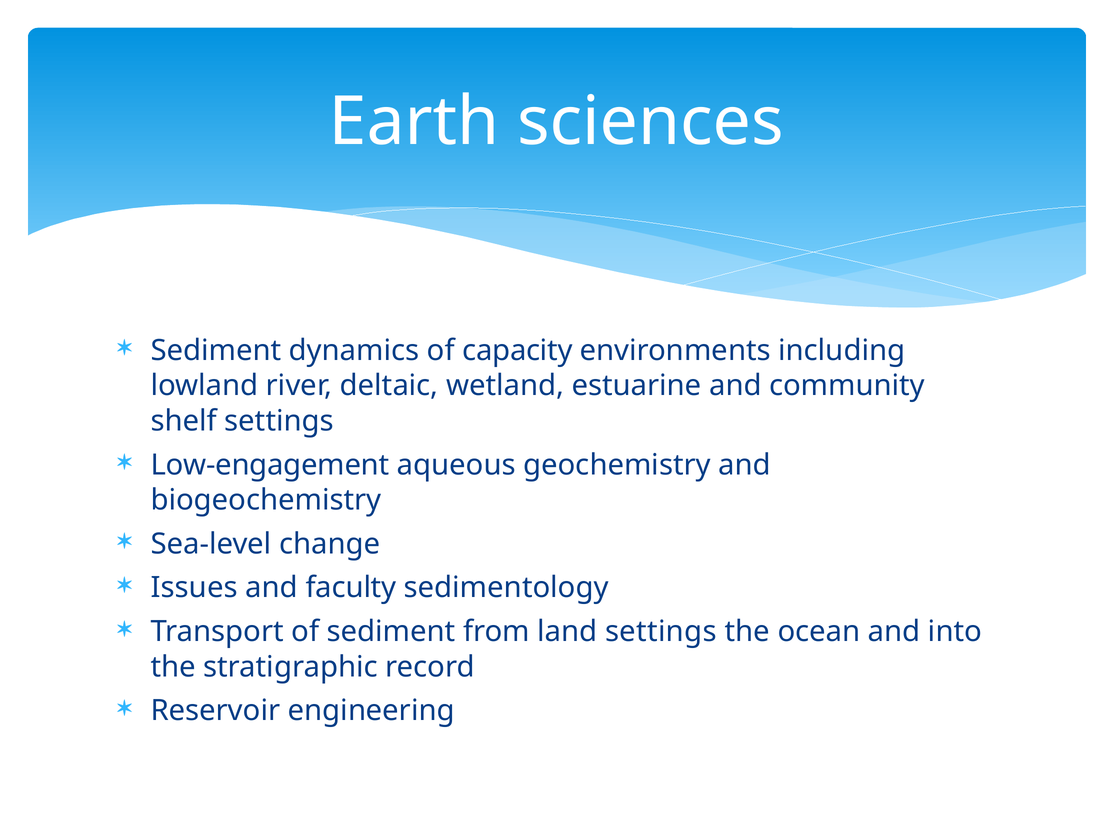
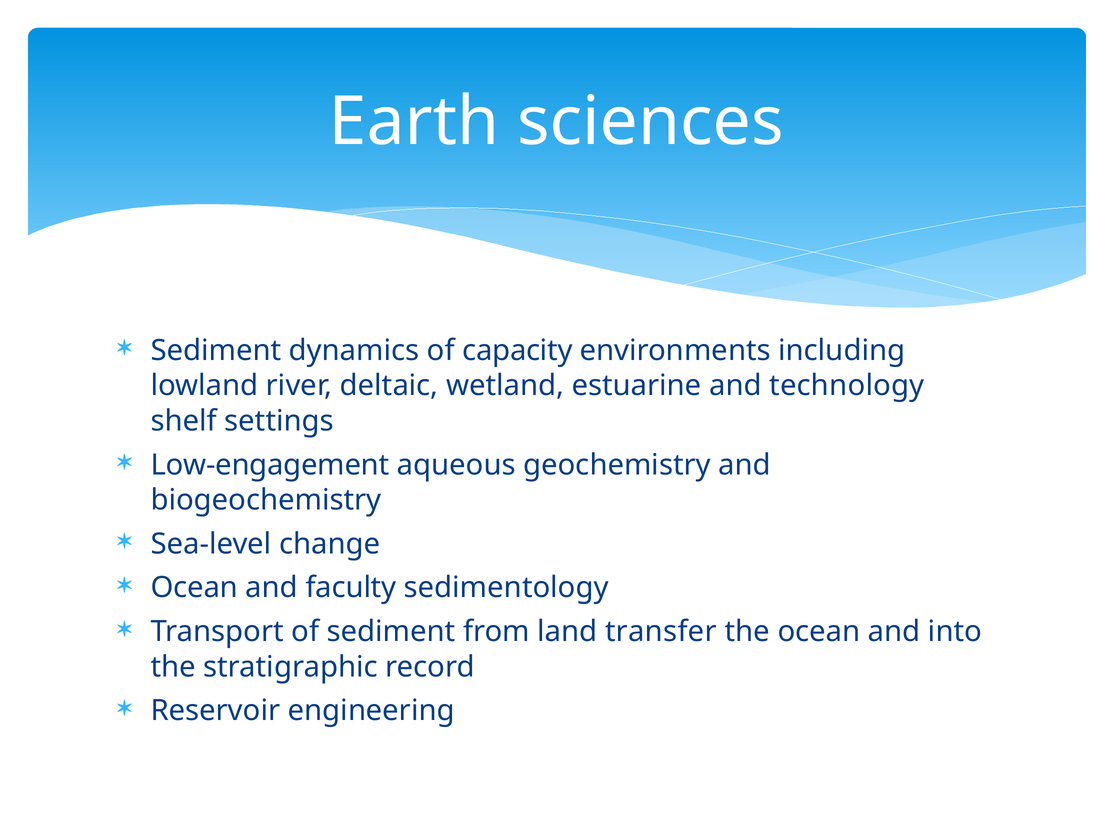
community: community -> technology
Issues at (194, 588): Issues -> Ocean
land settings: settings -> transfer
